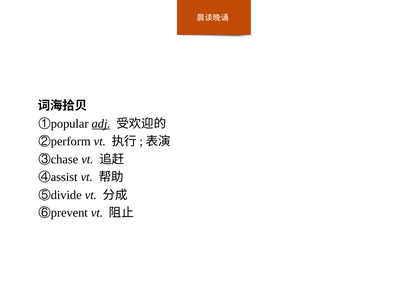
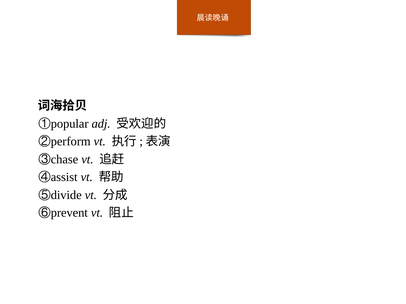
adj underline: present -> none
